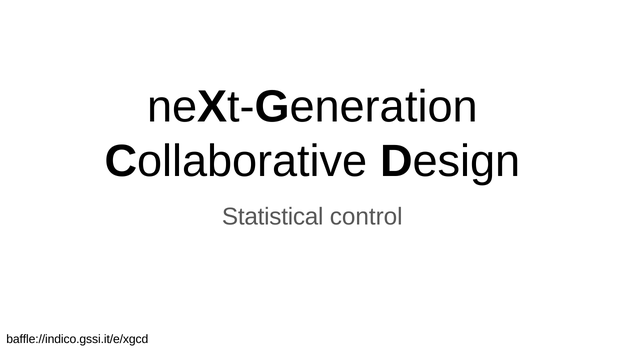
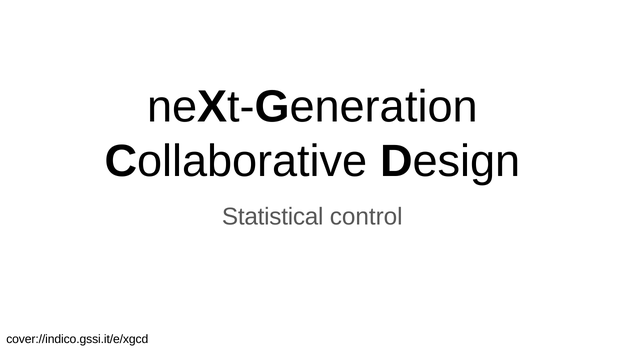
baffle://indico.gssi.it/e/xgcd: baffle://indico.gssi.it/e/xgcd -> cover://indico.gssi.it/e/xgcd
